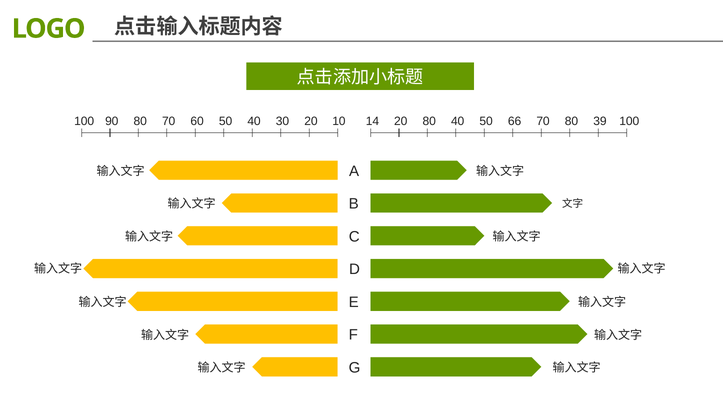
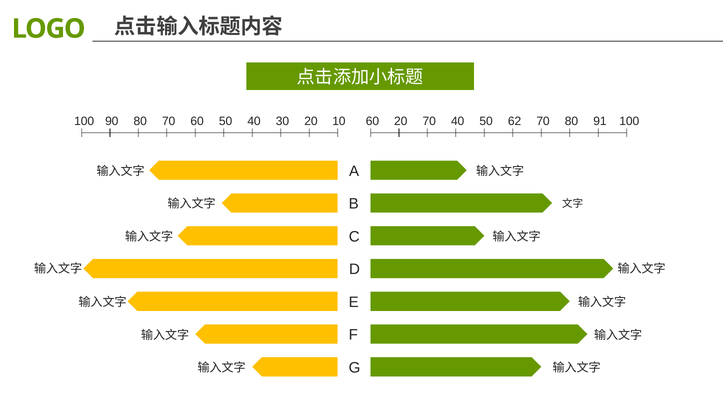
100 14: 14 -> 60
20 80: 80 -> 70
66: 66 -> 62
39: 39 -> 91
